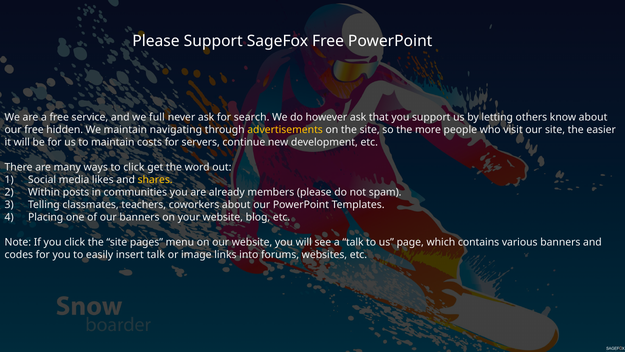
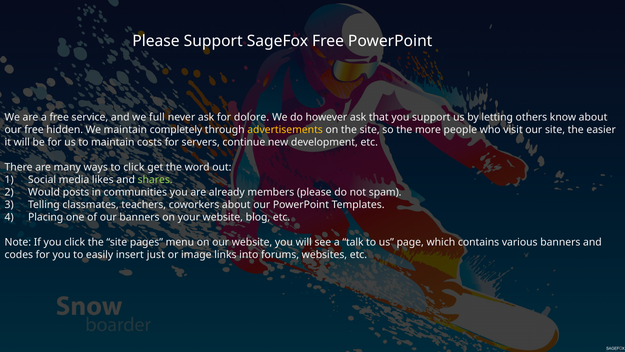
search: search -> dolore
navigating: navigating -> completely
shares colour: yellow -> light green
Within: Within -> Would
insert talk: talk -> just
